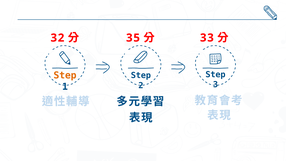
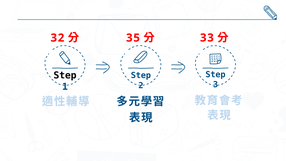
Step at (65, 75) colour: orange -> black
